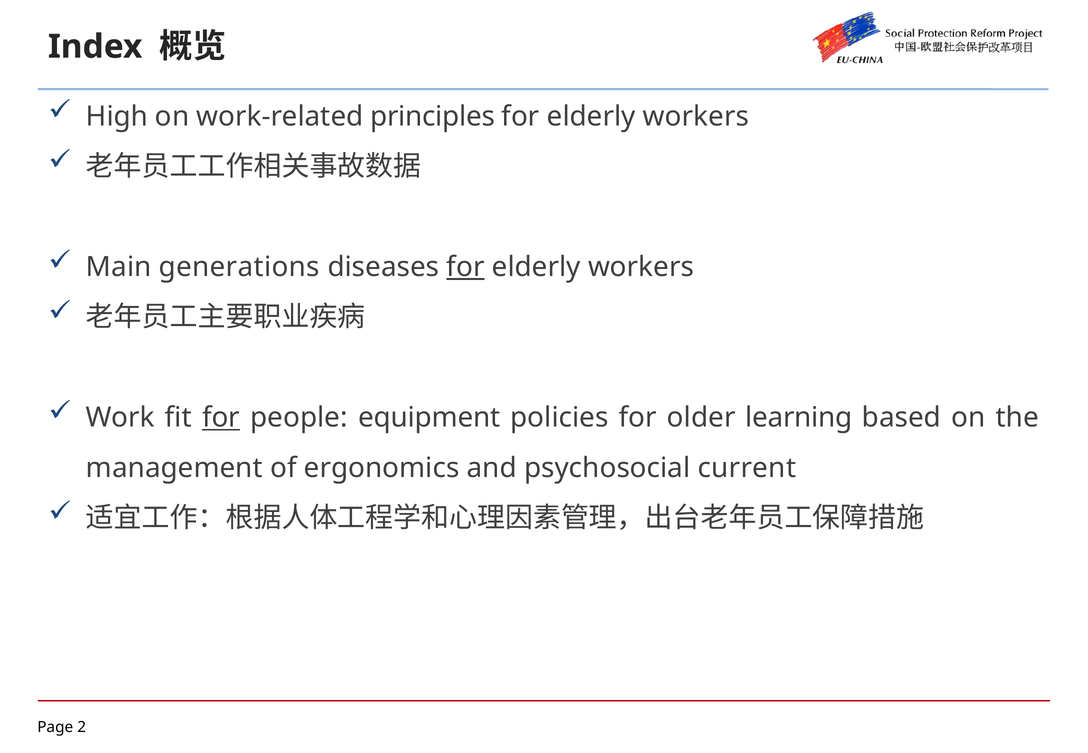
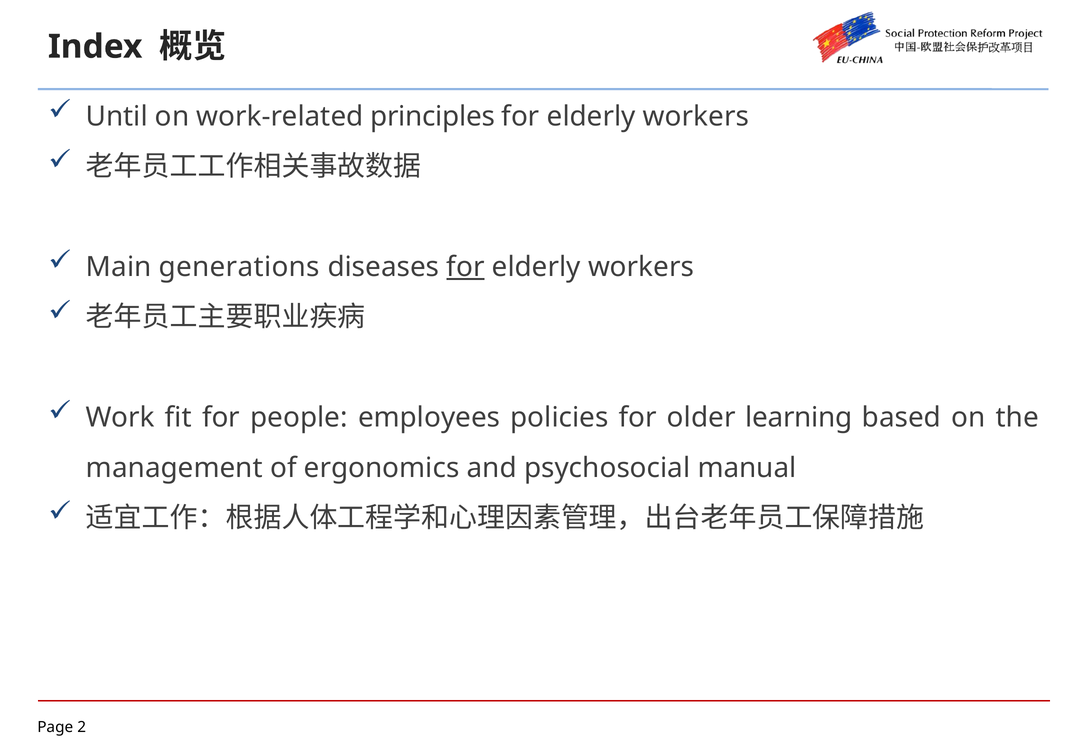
High: High -> Until
for at (221, 418) underline: present -> none
equipment: equipment -> employees
current: current -> manual
